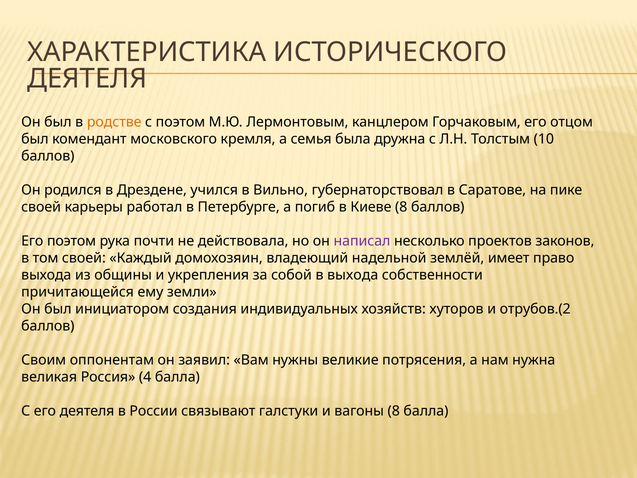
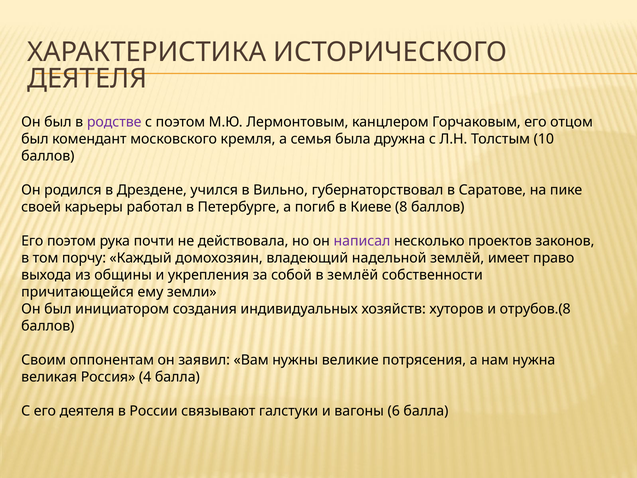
родстве colour: orange -> purple
том своей: своей -> порчу
в выхода: выхода -> землёй
отрубов.(2: отрубов.(2 -> отрубов.(8
вагоны 8: 8 -> 6
